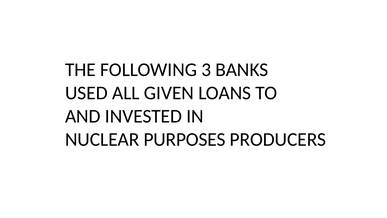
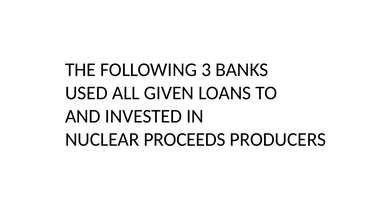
PURPOSES: PURPOSES -> PROCEEDS
